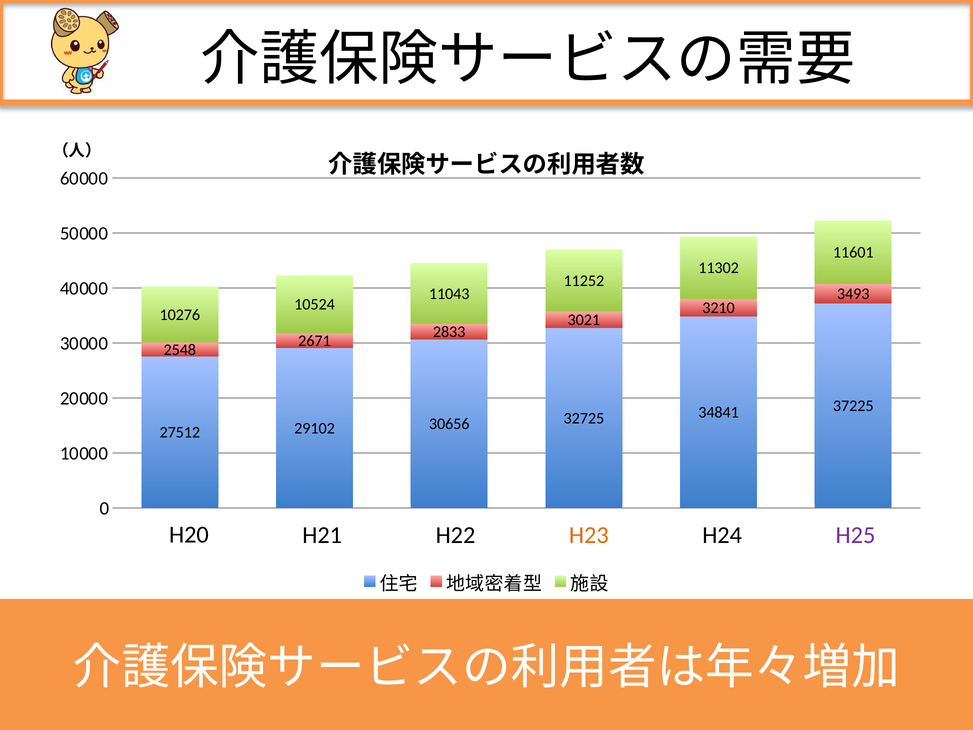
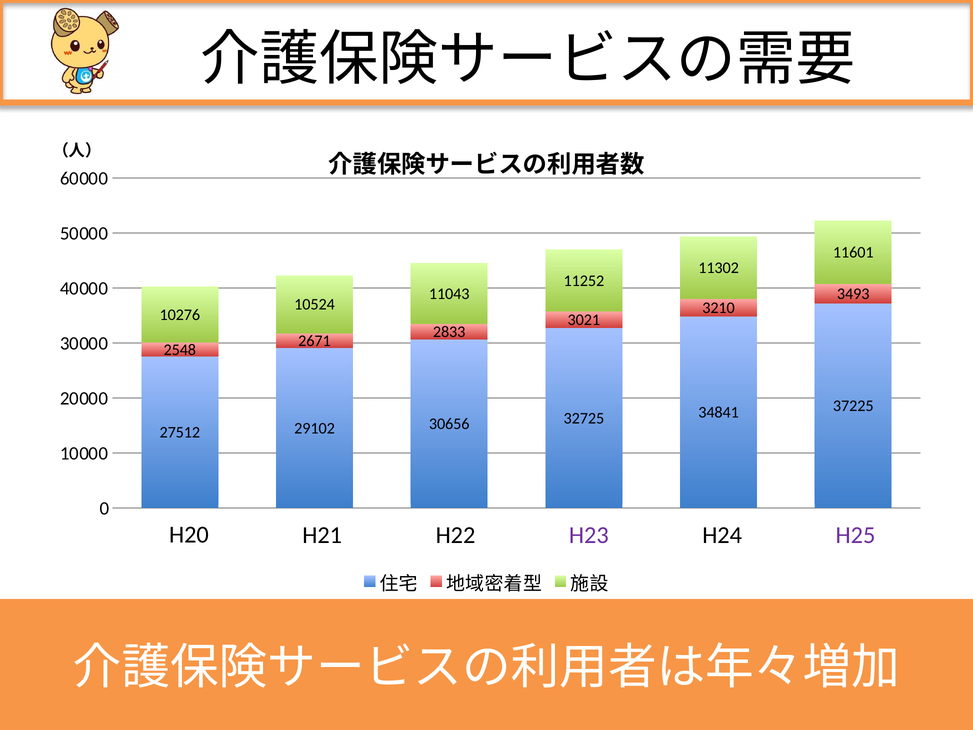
H23 colour: orange -> purple
